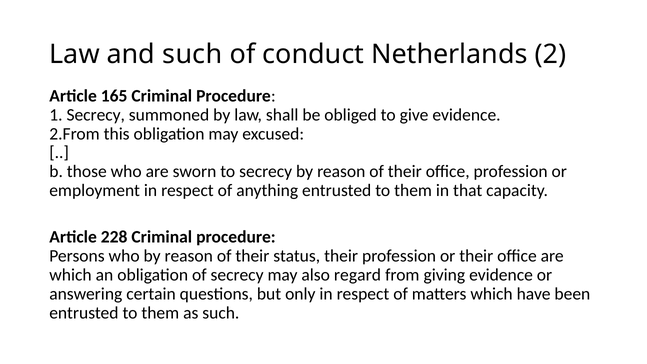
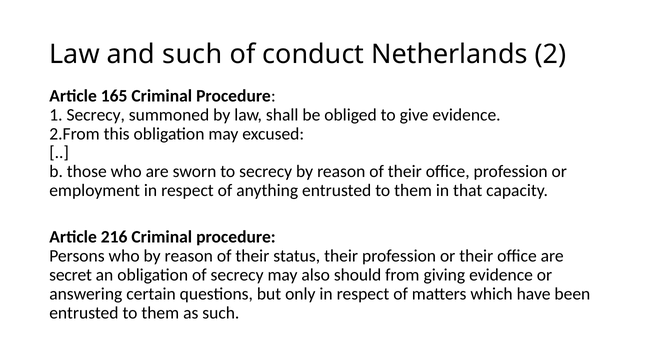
228: 228 -> 216
which at (71, 275): which -> secret
regard: regard -> should
